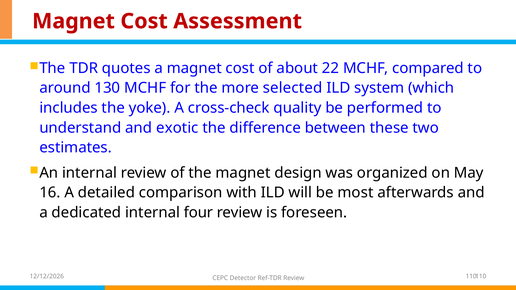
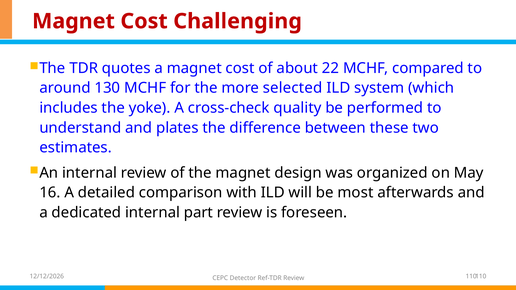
Assessment: Assessment -> Challenging
exotic: exotic -> plates
four: four -> part
